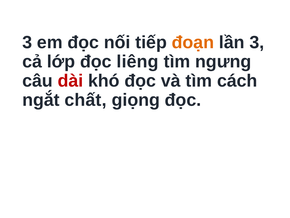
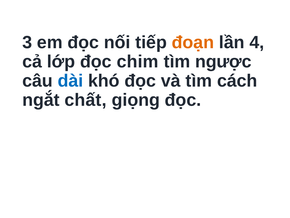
lần 3: 3 -> 4
liêng: liêng -> chim
ngưng: ngưng -> ngược
dài colour: red -> blue
